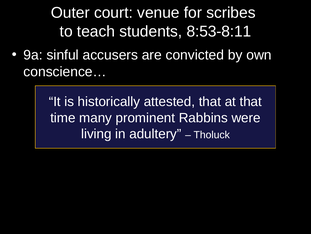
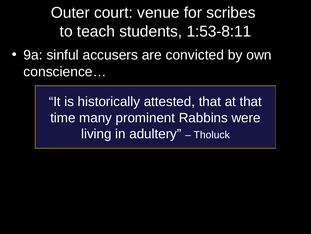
8:53-8:11: 8:53-8:11 -> 1:53-8:11
